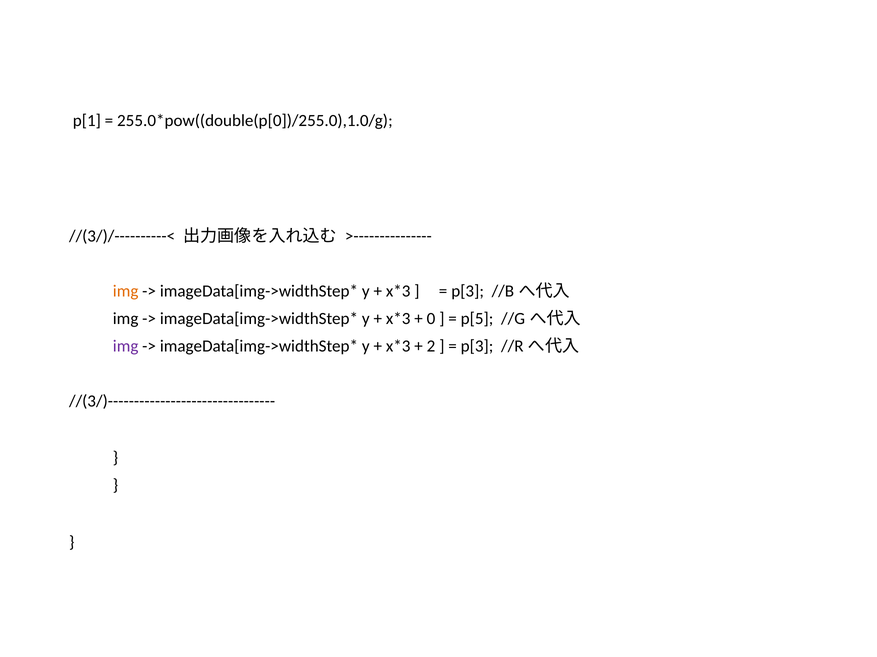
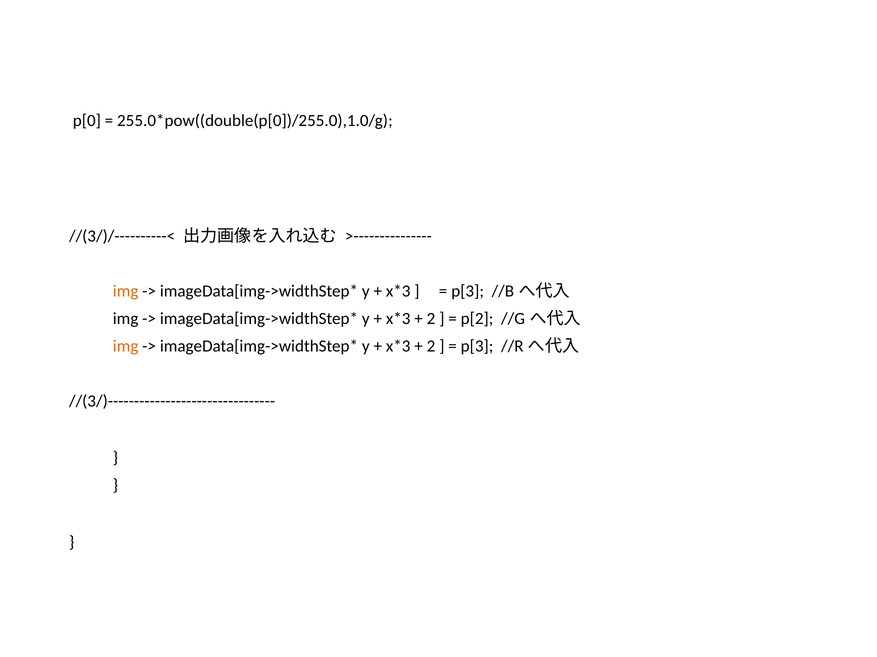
p[1: p[1 -> p[0
0 at (431, 319): 0 -> 2
p[5: p[5 -> p[2
img at (126, 346) colour: purple -> orange
